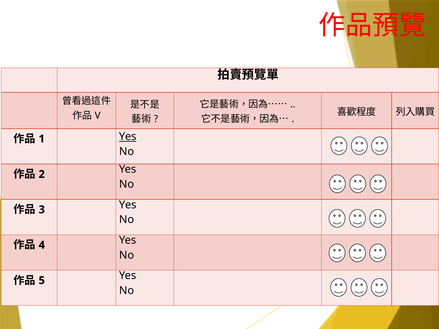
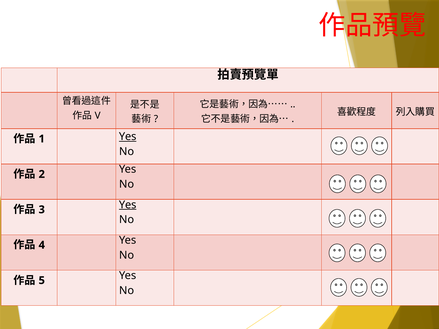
Yes at (128, 205) underline: none -> present
